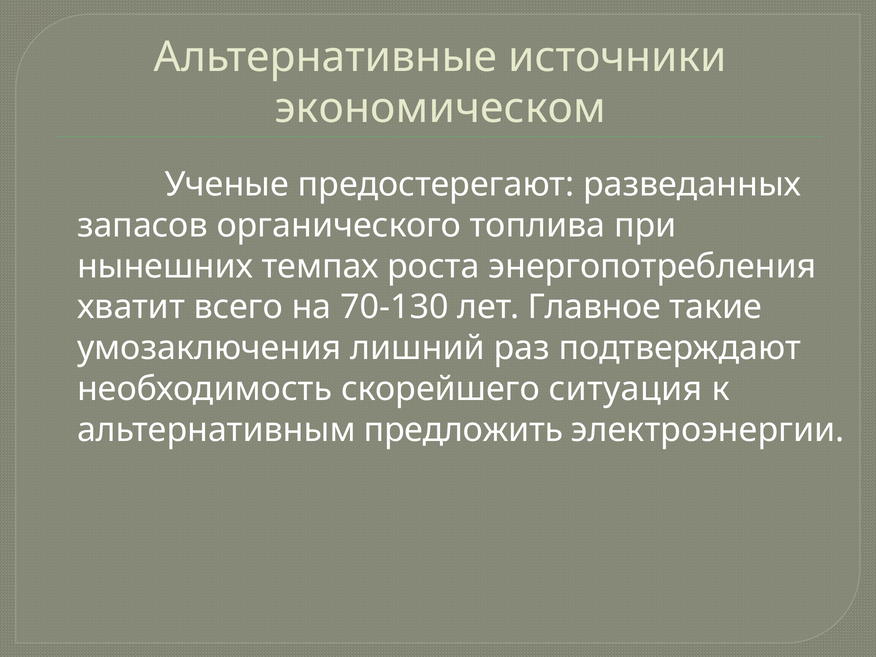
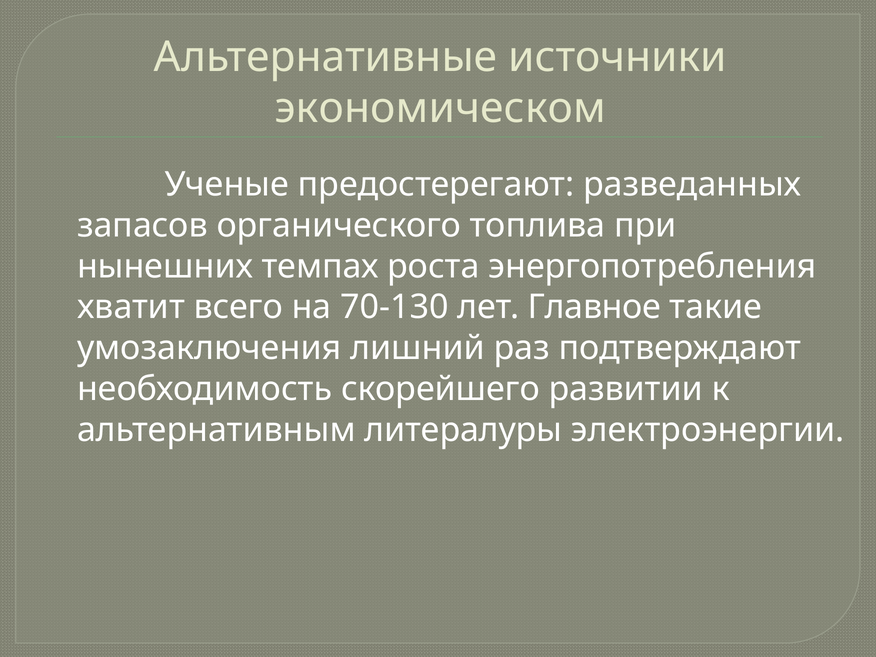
ситуация: ситуация -> развитии
предложить: предложить -> литералуры
